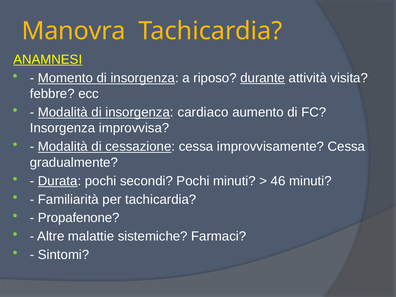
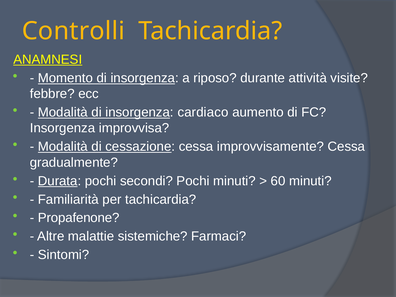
Manovra: Manovra -> Controlli
durante underline: present -> none
visita: visita -> visite
46: 46 -> 60
